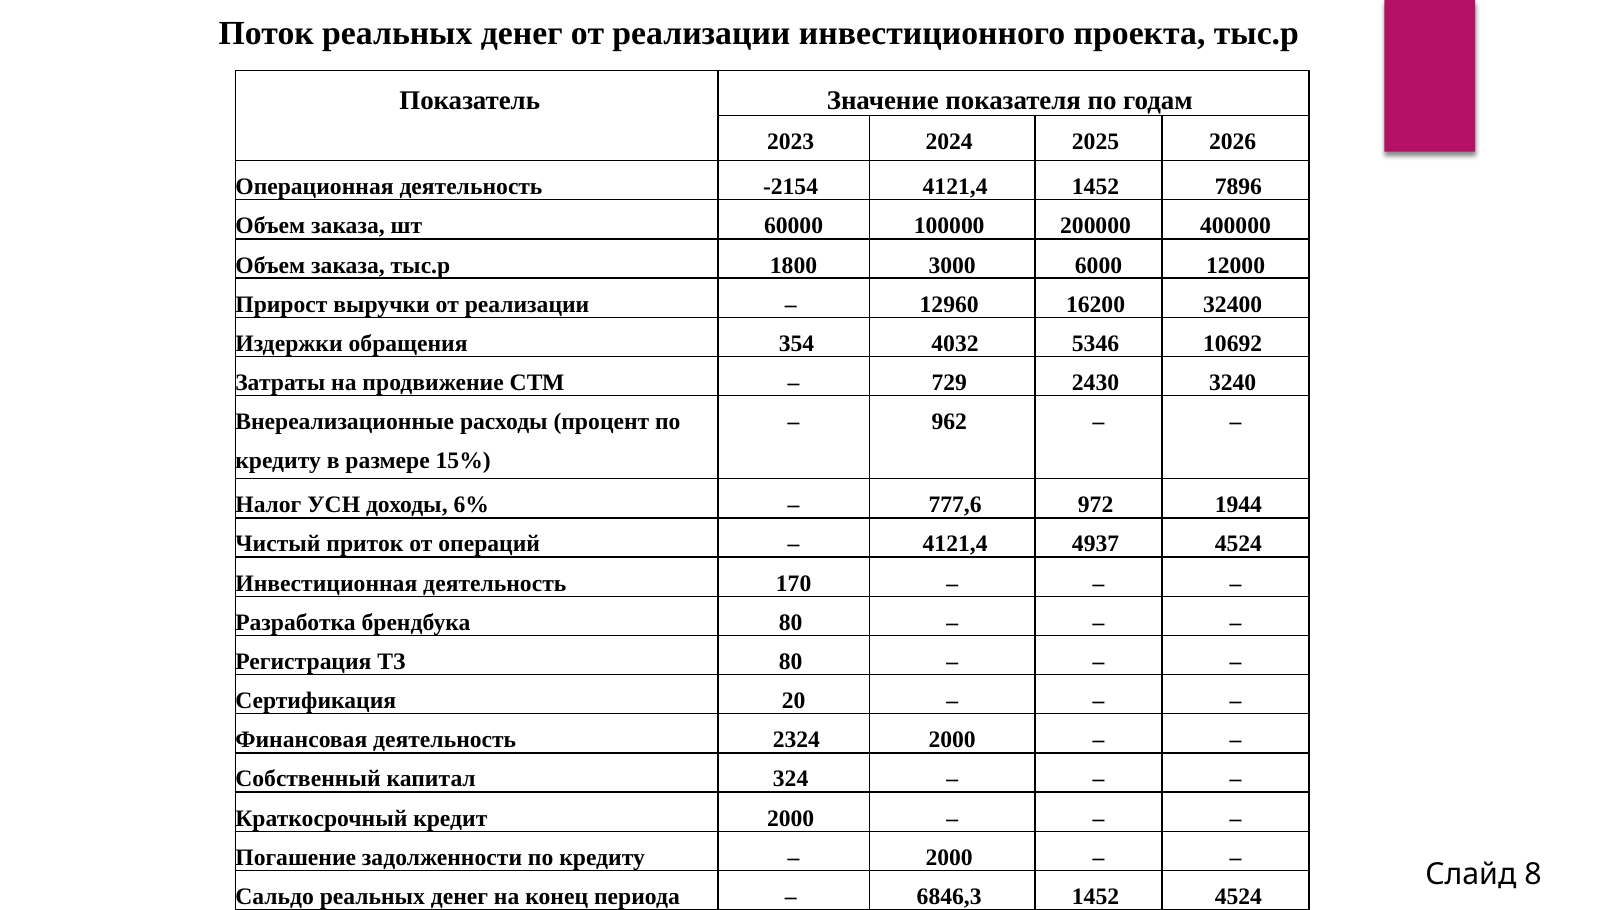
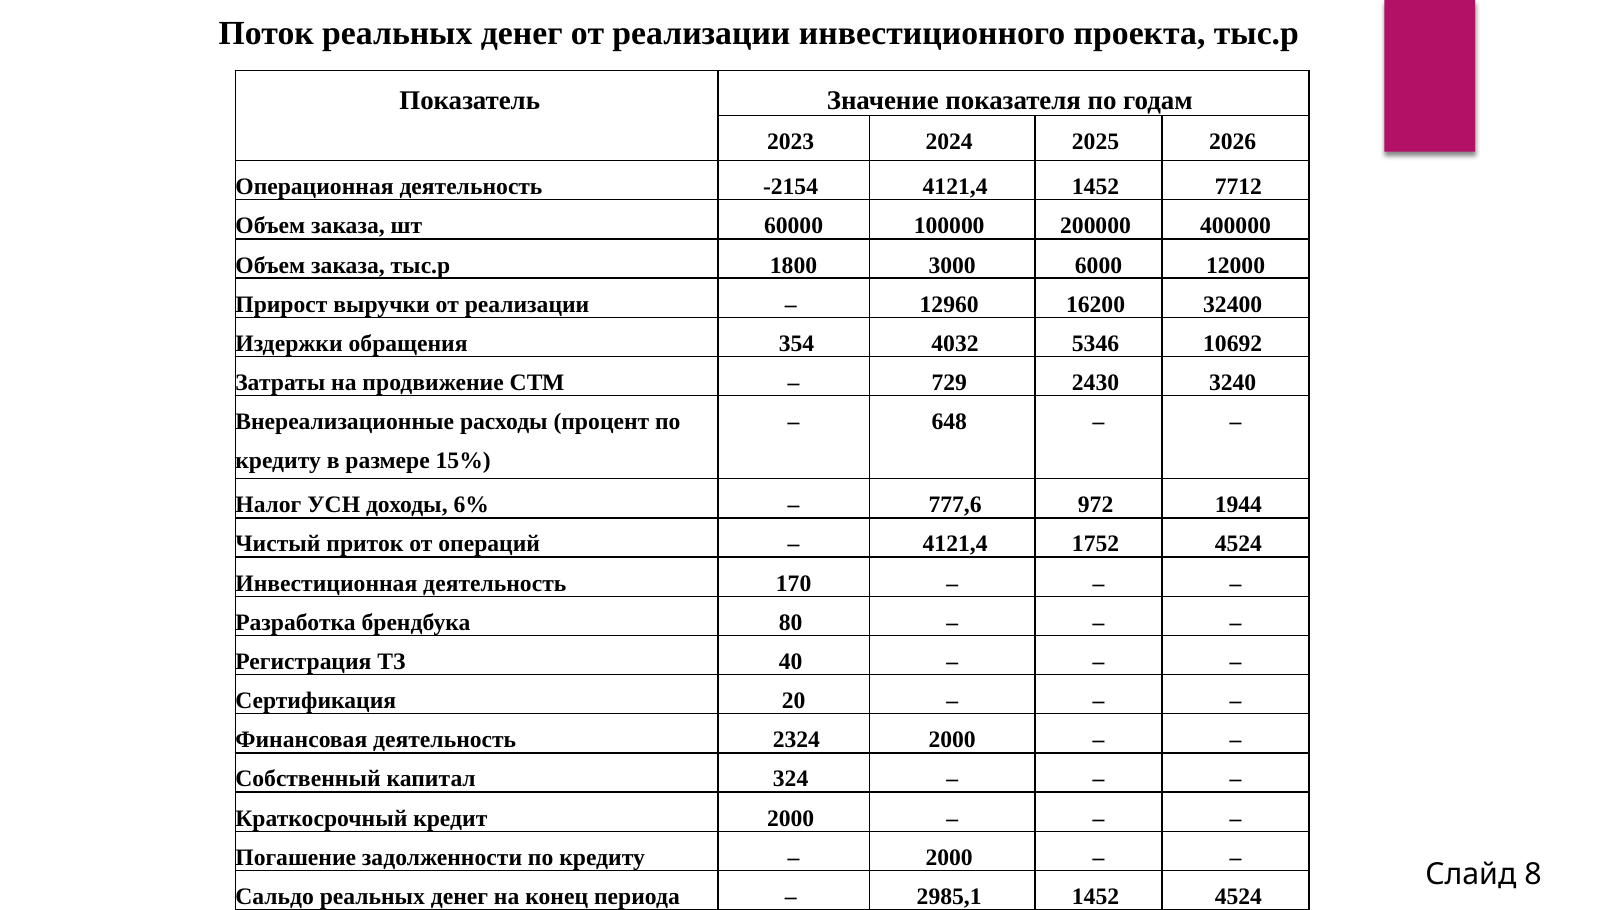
7896: 7896 -> 7712
962: 962 -> 648
4937: 4937 -> 1752
ТЗ 80: 80 -> 40
6846,3: 6846,3 -> 2985,1
